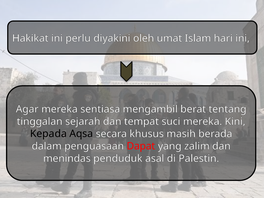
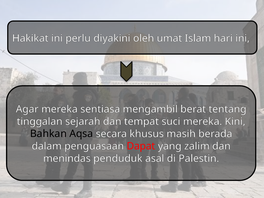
Kepada: Kepada -> Bahkan
